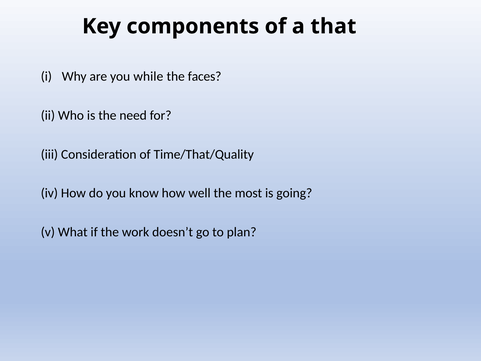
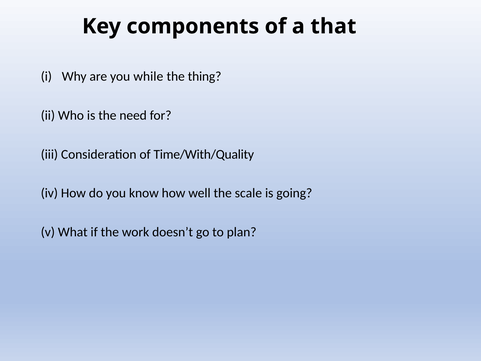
faces: faces -> thing
Time/That/Quality: Time/That/Quality -> Time/With/Quality
most: most -> scale
